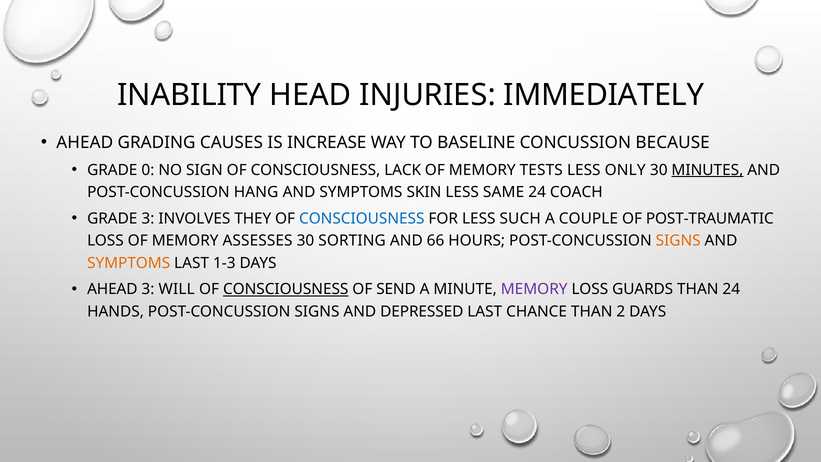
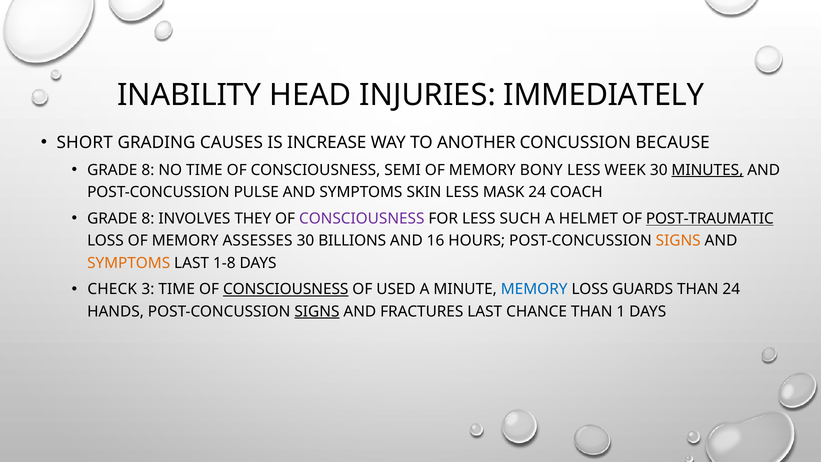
AHEAD at (85, 143): AHEAD -> SHORT
BASELINE: BASELINE -> ANOTHER
0 at (148, 170): 0 -> 8
NO SIGN: SIGN -> TIME
LACK: LACK -> SEMI
TESTS: TESTS -> BONY
ONLY: ONLY -> WEEK
HANG: HANG -> PULSE
SAME: SAME -> MASK
3 at (148, 219): 3 -> 8
CONSCIOUSNESS at (362, 219) colour: blue -> purple
COUPLE: COUPLE -> HELMET
POST-TRAUMATIC underline: none -> present
SORTING: SORTING -> BILLIONS
66: 66 -> 16
1-3: 1-3 -> 1-8
AHEAD at (112, 289): AHEAD -> CHECK
3 WILL: WILL -> TIME
SEND: SEND -> USED
MEMORY at (534, 289) colour: purple -> blue
SIGNS at (317, 311) underline: none -> present
DEPRESSED: DEPRESSED -> FRACTURES
2: 2 -> 1
